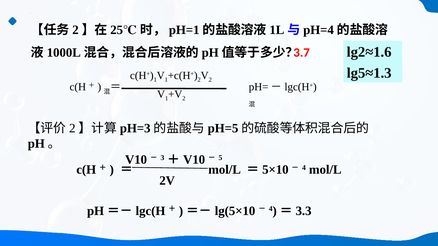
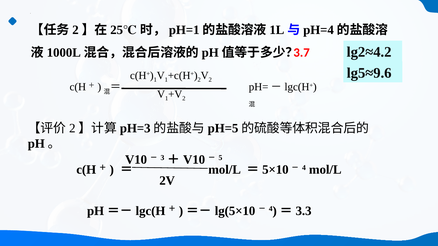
lg2≈1.6: lg2≈1.6 -> lg2≈4.2
lg5≈1.3: lg5≈1.3 -> lg5≈9.6
